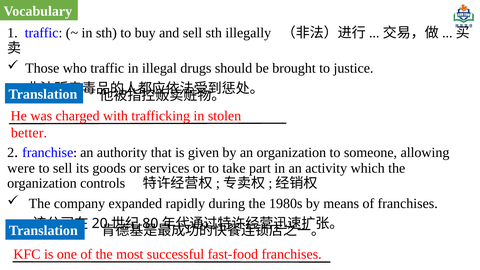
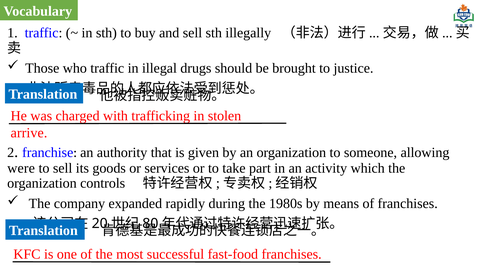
better: better -> arrive
